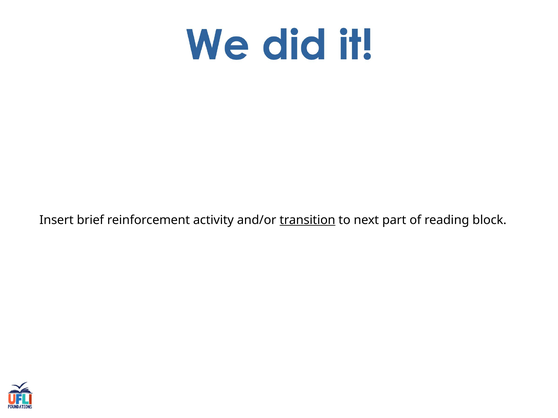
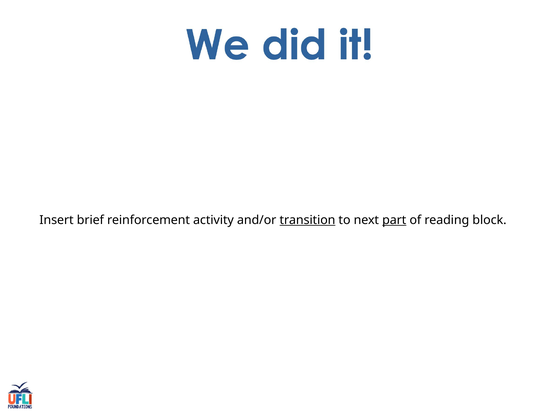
part underline: none -> present
